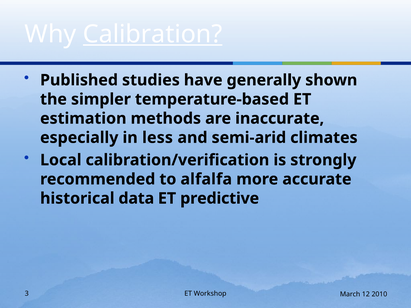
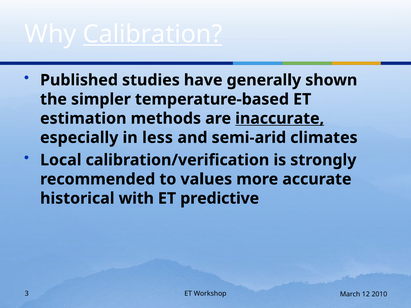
inaccurate underline: none -> present
alfalfa: alfalfa -> values
data: data -> with
